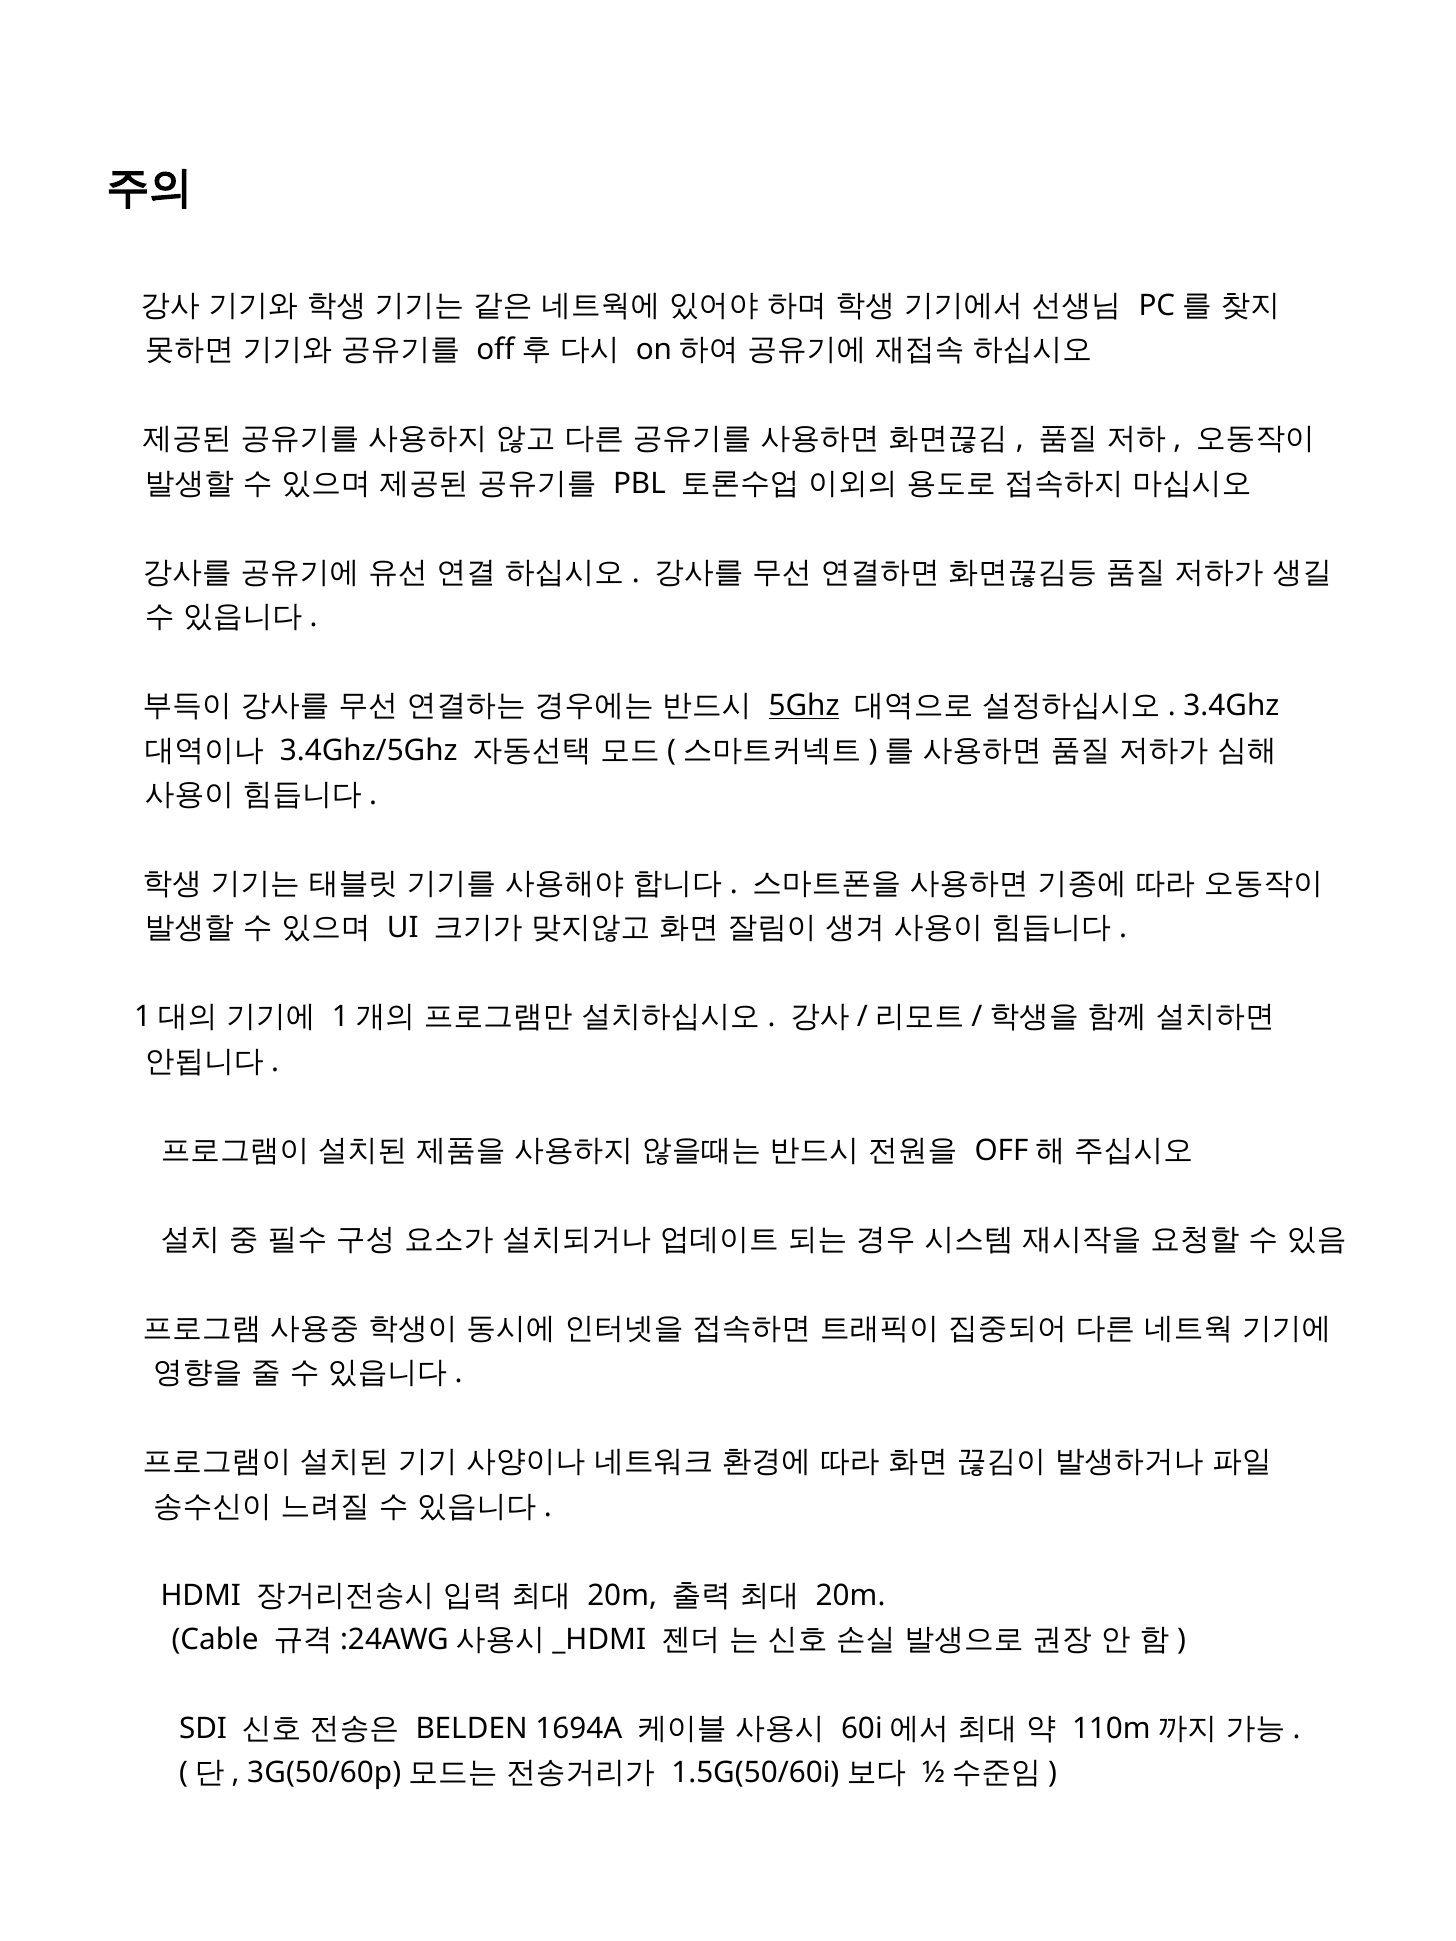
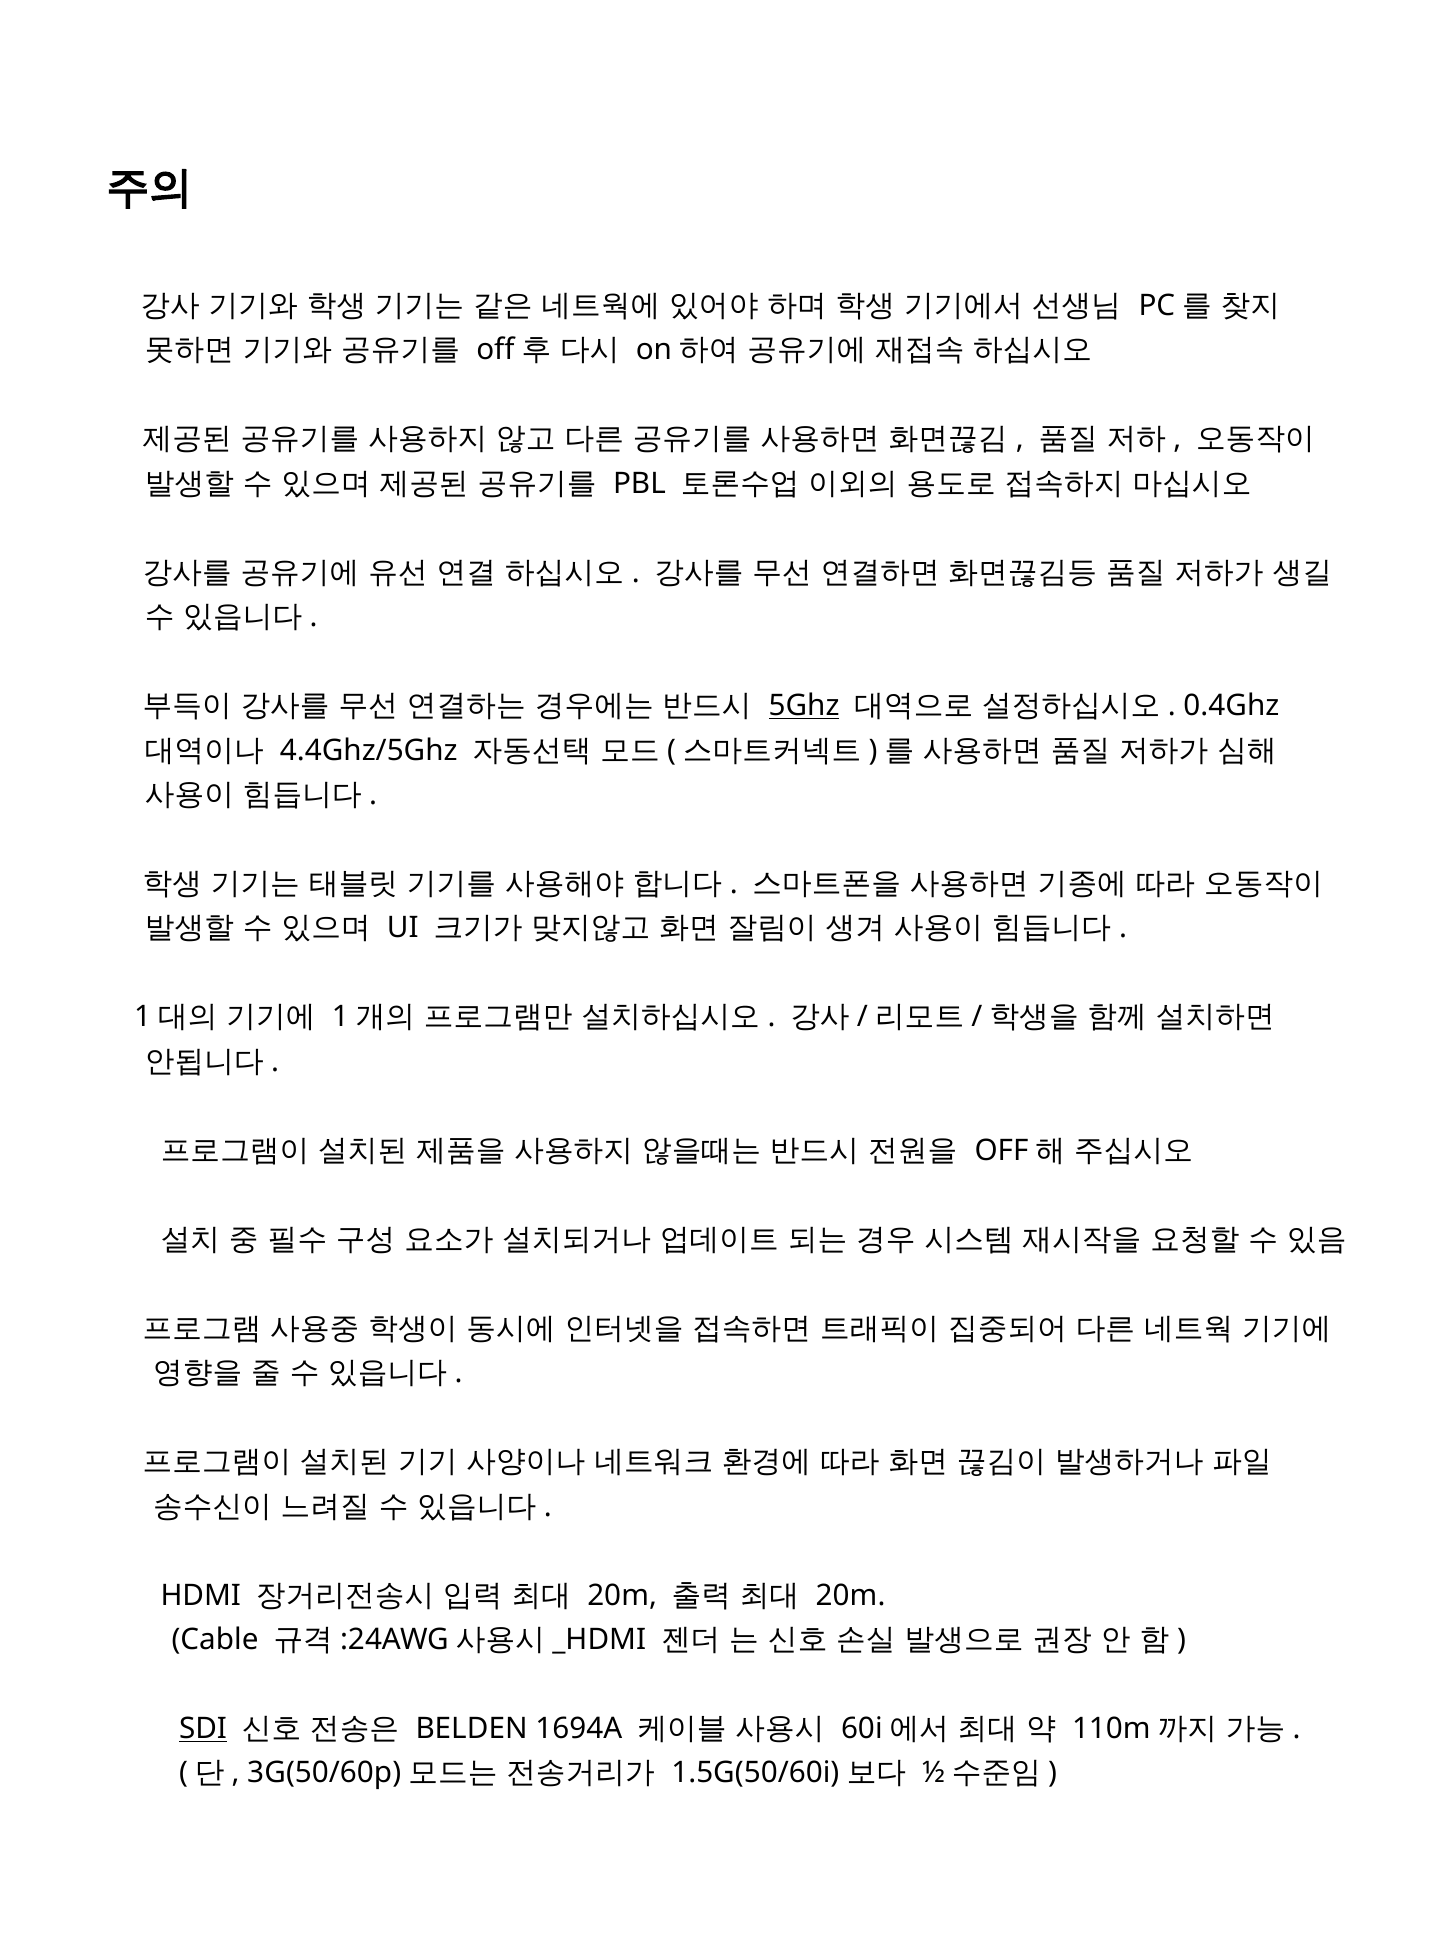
3.4Ghz: 3.4Ghz -> 0.4Ghz
3.4Ghz/5Ghz: 3.4Ghz/5Ghz -> 4.4Ghz/5Ghz
SDI underline: none -> present
